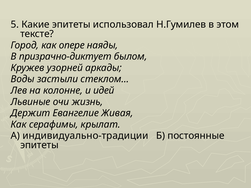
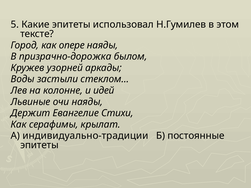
призрачно-диктует: призрачно-диктует -> призрачно-дорожка
очи жизнь: жизнь -> наяды
Живая: Живая -> Стихи
